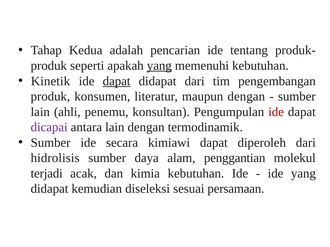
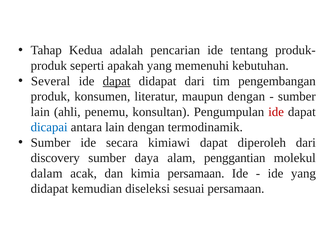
yang at (159, 66) underline: present -> none
Kinetik: Kinetik -> Several
dicapai colour: purple -> blue
hidrolisis: hidrolisis -> discovery
terjadi: terjadi -> dalam
kimia kebutuhan: kebutuhan -> persamaan
